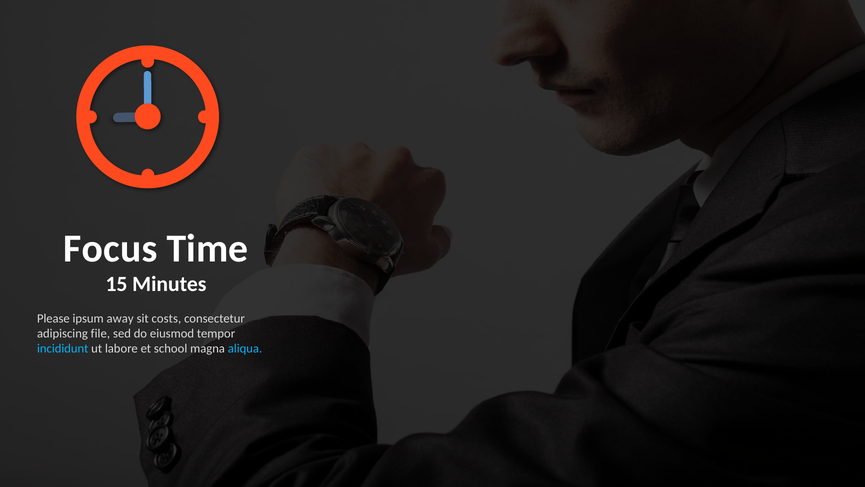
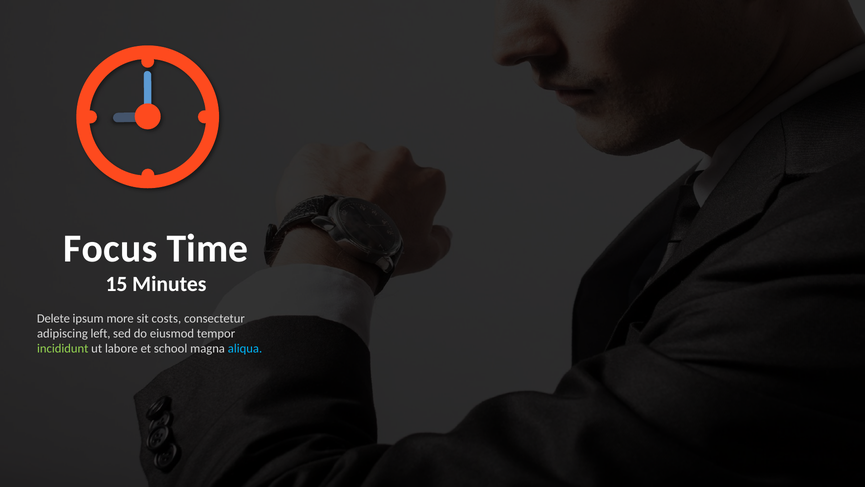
Please: Please -> Delete
away: away -> more
file: file -> left
incididunt colour: light blue -> light green
